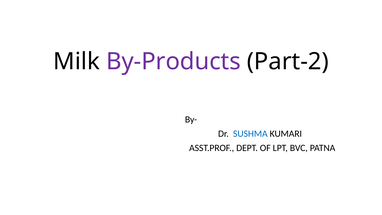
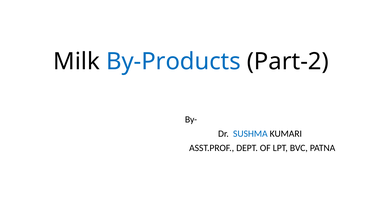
By-Products colour: purple -> blue
